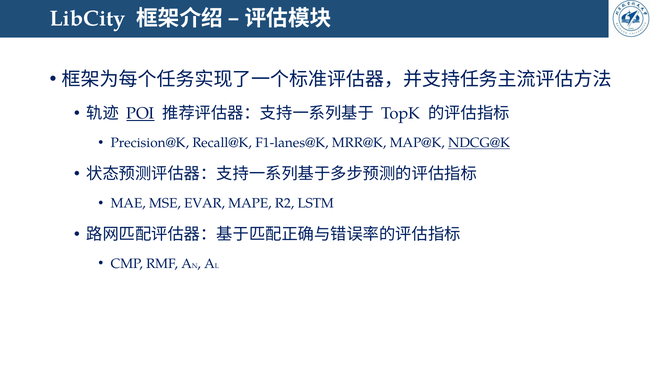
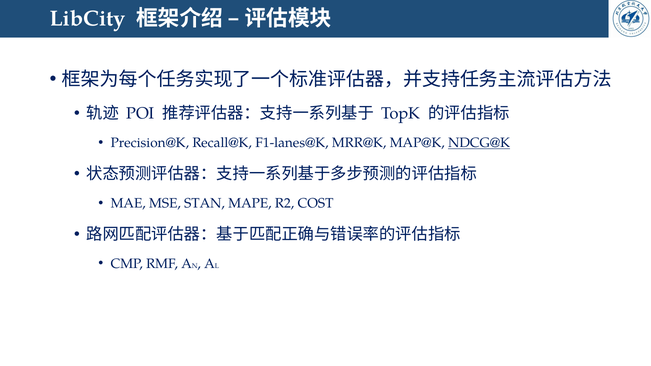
POI underline: present -> none
EVAR: EVAR -> STAN
LSTM: LSTM -> COST
